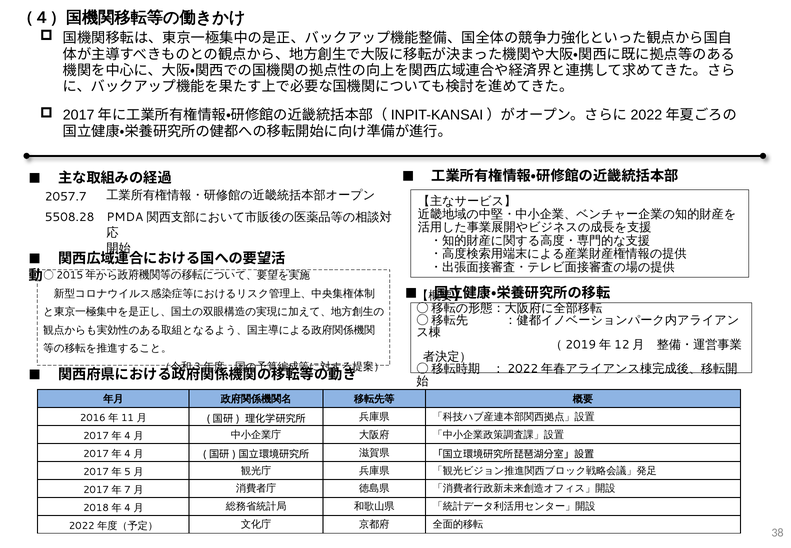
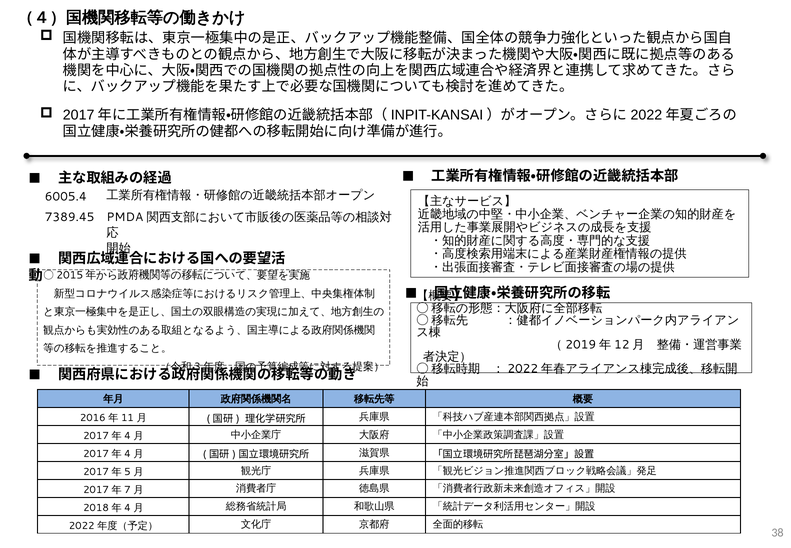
2057.7: 2057.7 -> 6005.4
5508.28: 5508.28 -> 7389.45
